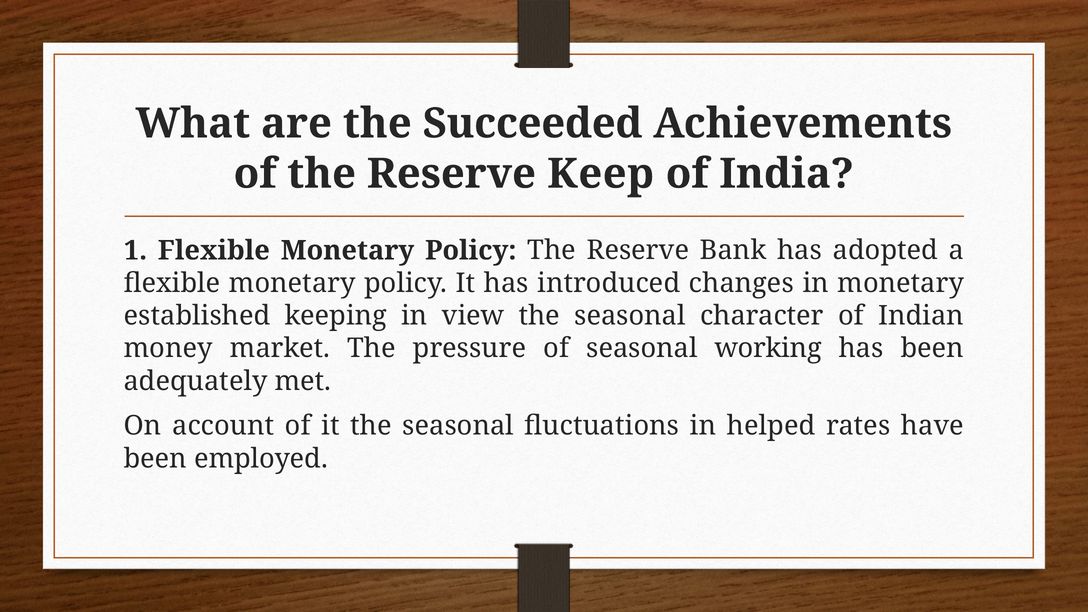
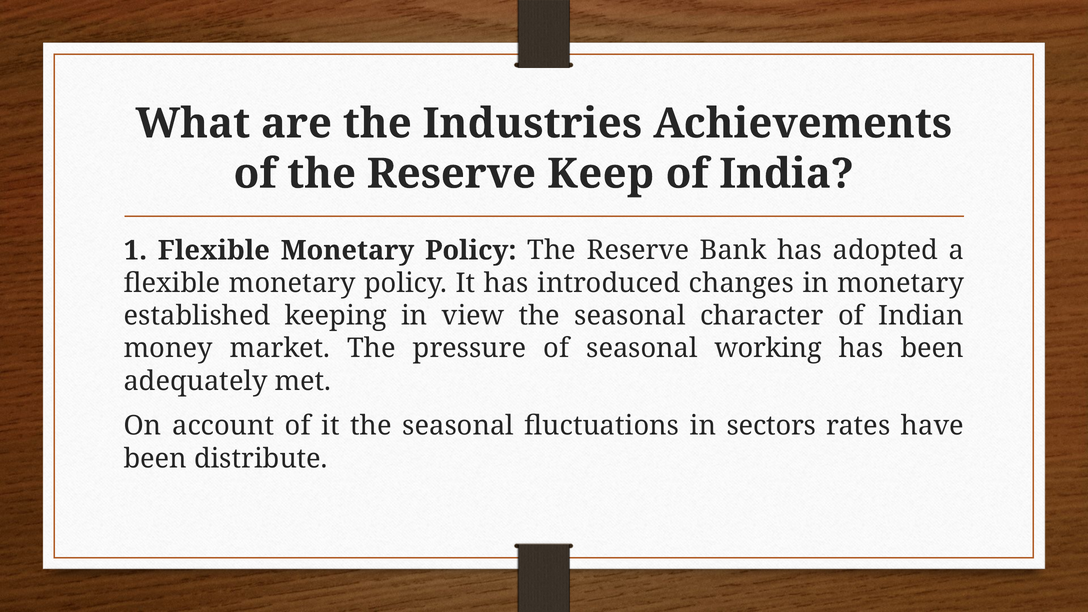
Succeeded: Succeeded -> Industries
helped: helped -> sectors
employed: employed -> distribute
